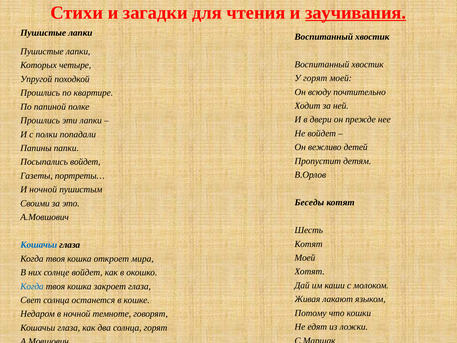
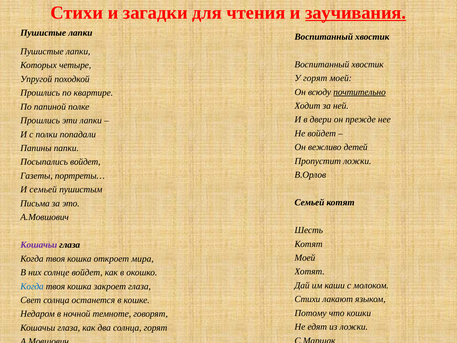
почтительно underline: none -> present
Пропустит детям: детям -> ложки
И ночной: ночной -> семьей
Беседы at (309, 202): Беседы -> Семьей
Своими: Своими -> Письма
Кошачьи at (39, 245) colour: blue -> purple
Живая at (307, 299): Живая -> Стихи
